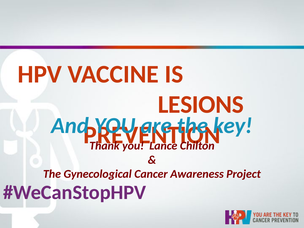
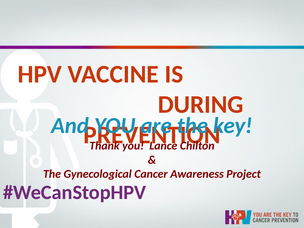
LESIONS: LESIONS -> DURING
